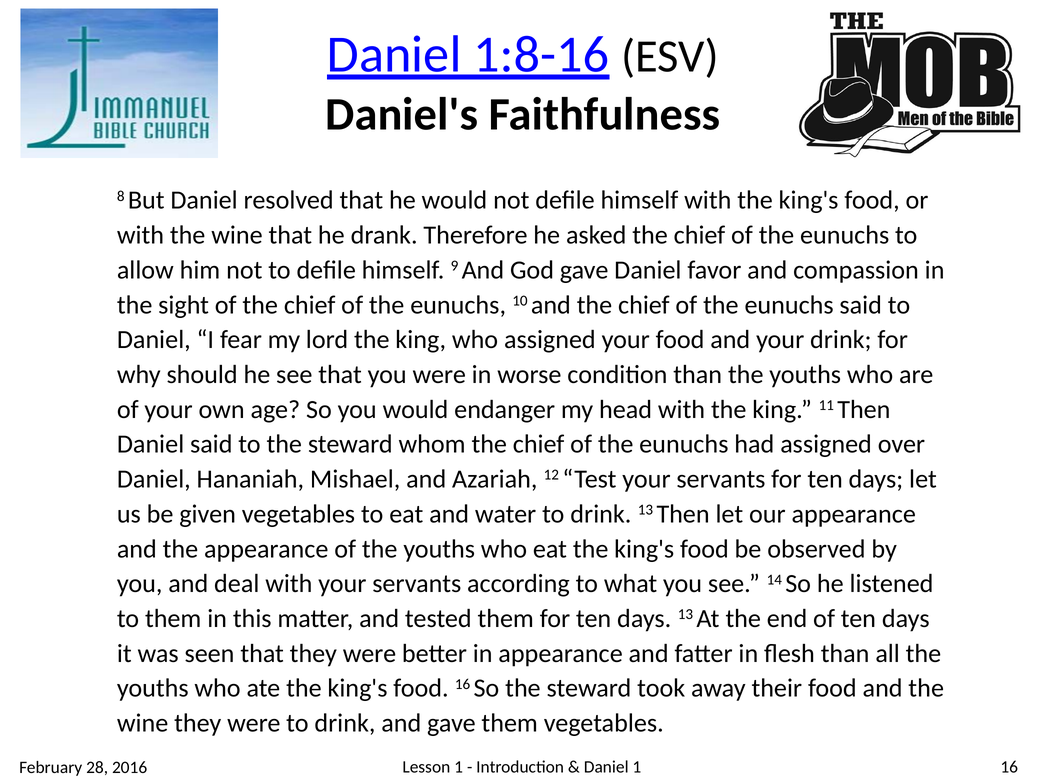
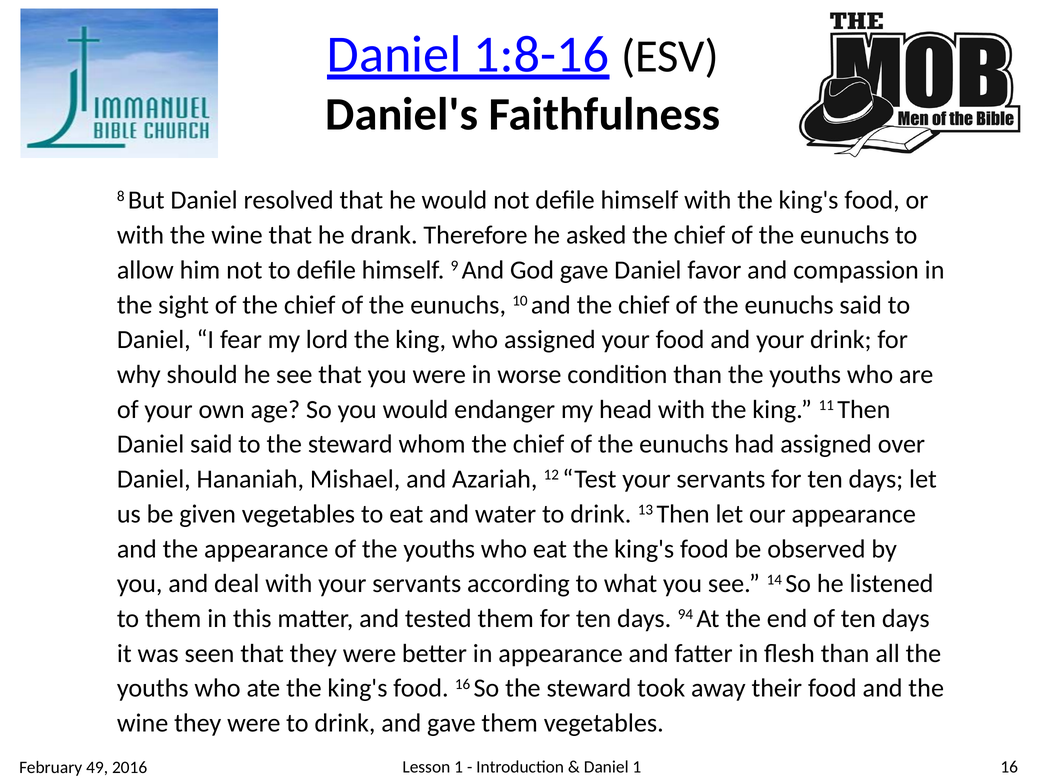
days 13: 13 -> 94
28: 28 -> 49
